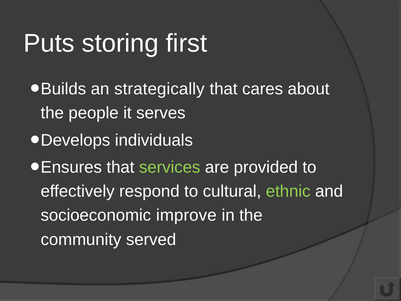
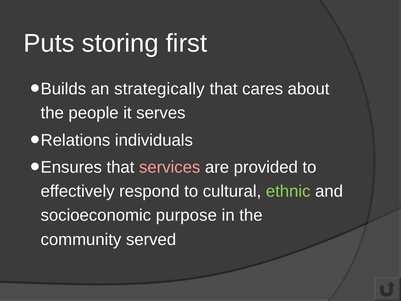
Develops: Develops -> Relations
services colour: light green -> pink
improve: improve -> purpose
